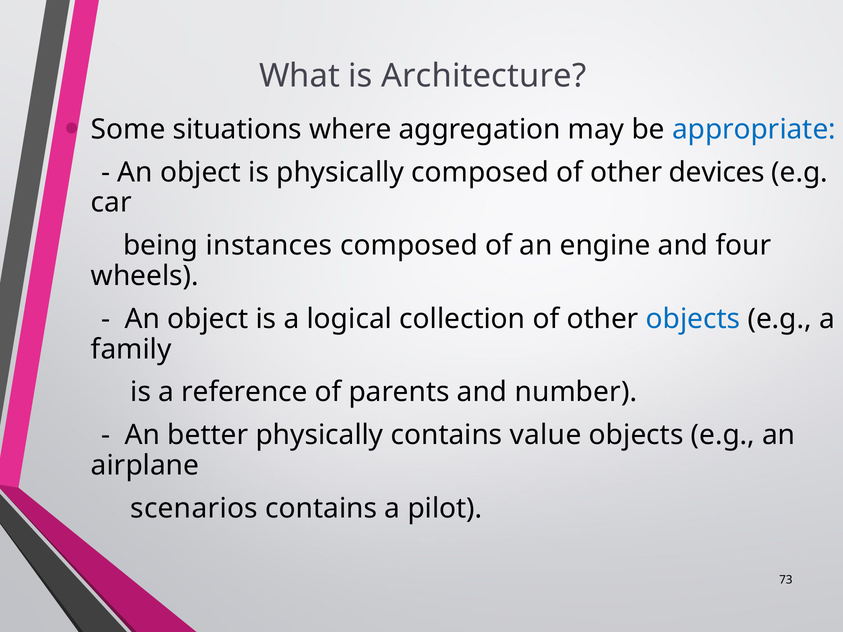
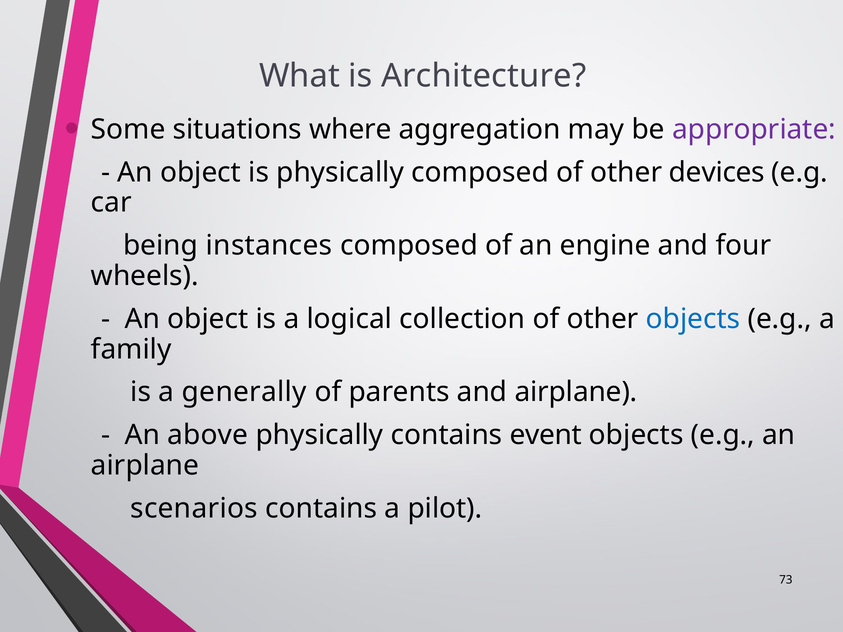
appropriate colour: blue -> purple
reference: reference -> generally
and number: number -> airplane
better: better -> above
value: value -> event
